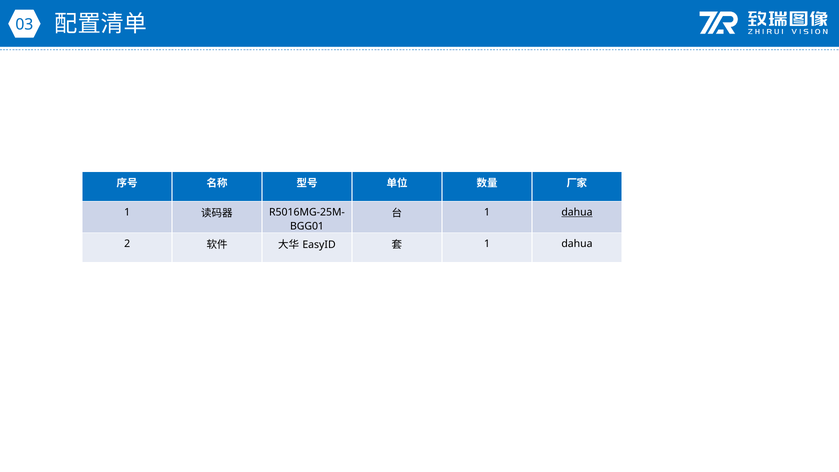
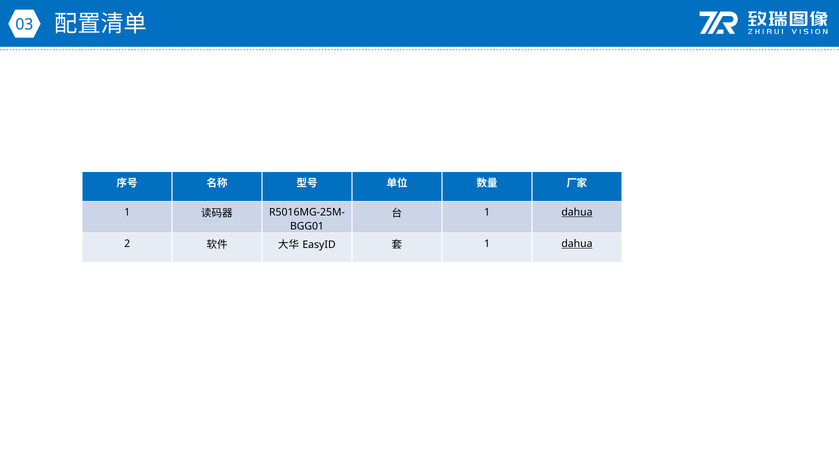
dahua at (577, 244) underline: none -> present
